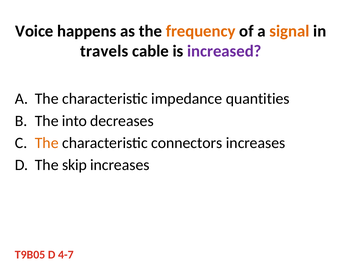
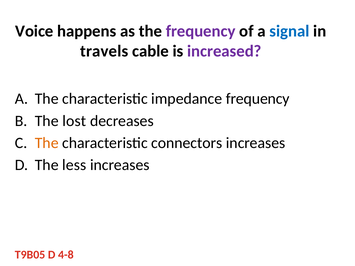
frequency at (201, 31) colour: orange -> purple
signal colour: orange -> blue
impedance quantities: quantities -> frequency
into: into -> lost
skip: skip -> less
4-7: 4-7 -> 4-8
